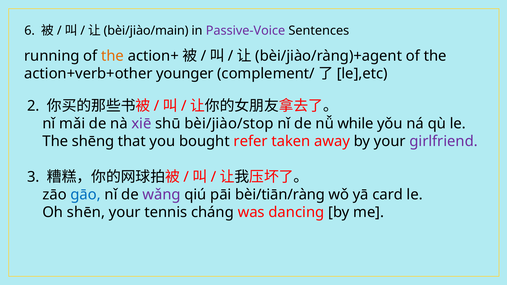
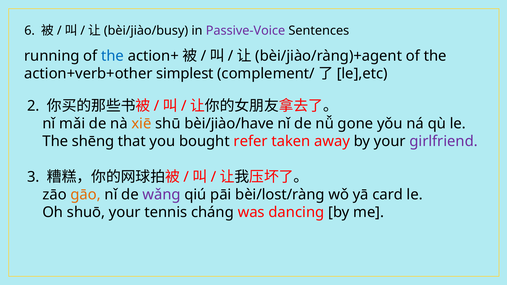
bèi/jiào/main: bèi/jiào/main -> bèi/jiào/busy
the at (113, 56) colour: orange -> blue
younger: younger -> simplest
xiē colour: purple -> orange
bèi/jiào/stop: bèi/jiào/stop -> bèi/jiào/have
while: while -> gone
gāo colour: blue -> orange
bèi/tiān/ràng: bèi/tiān/ràng -> bèi/lost/ràng
shēn: shēn -> shuō
